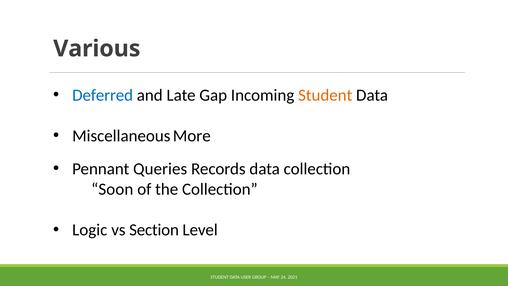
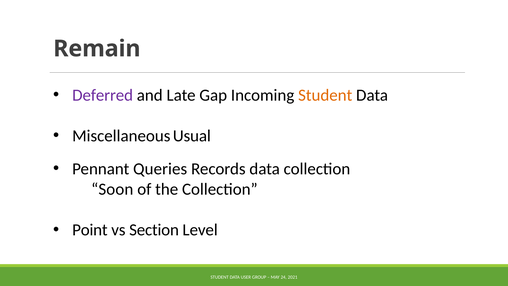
Various: Various -> Remain
Deferred colour: blue -> purple
More: More -> Usual
Logic: Logic -> Point
